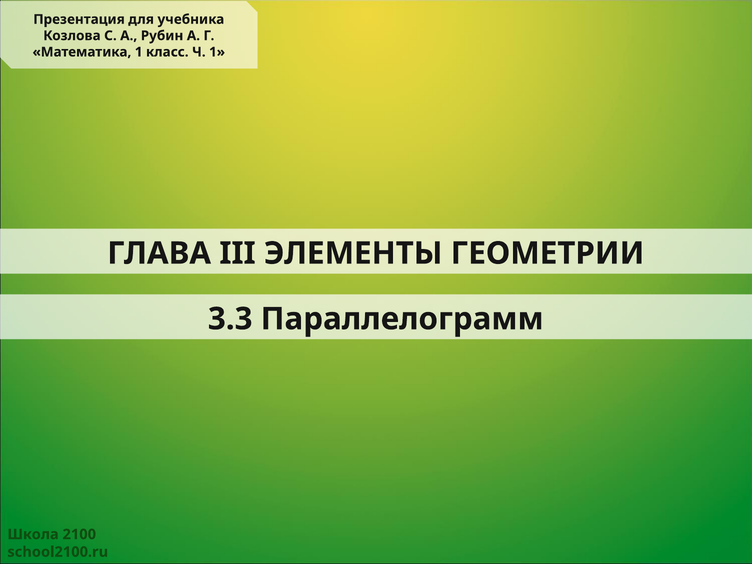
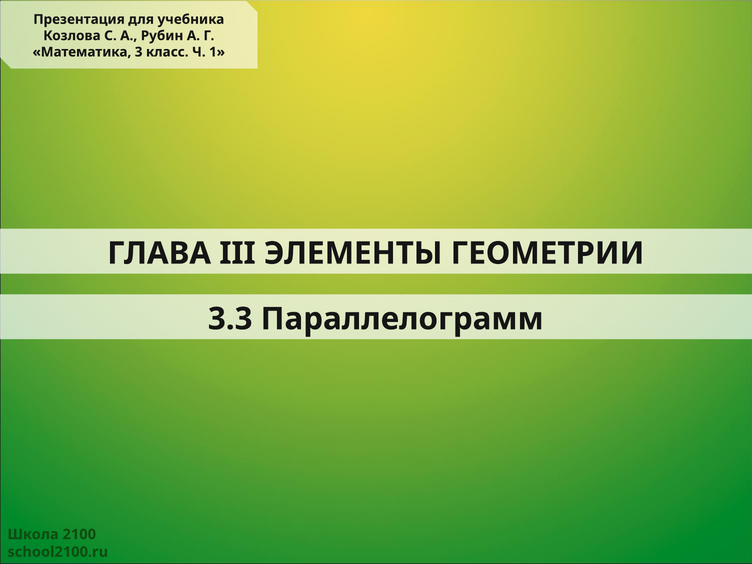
Математика 1: 1 -> 3
